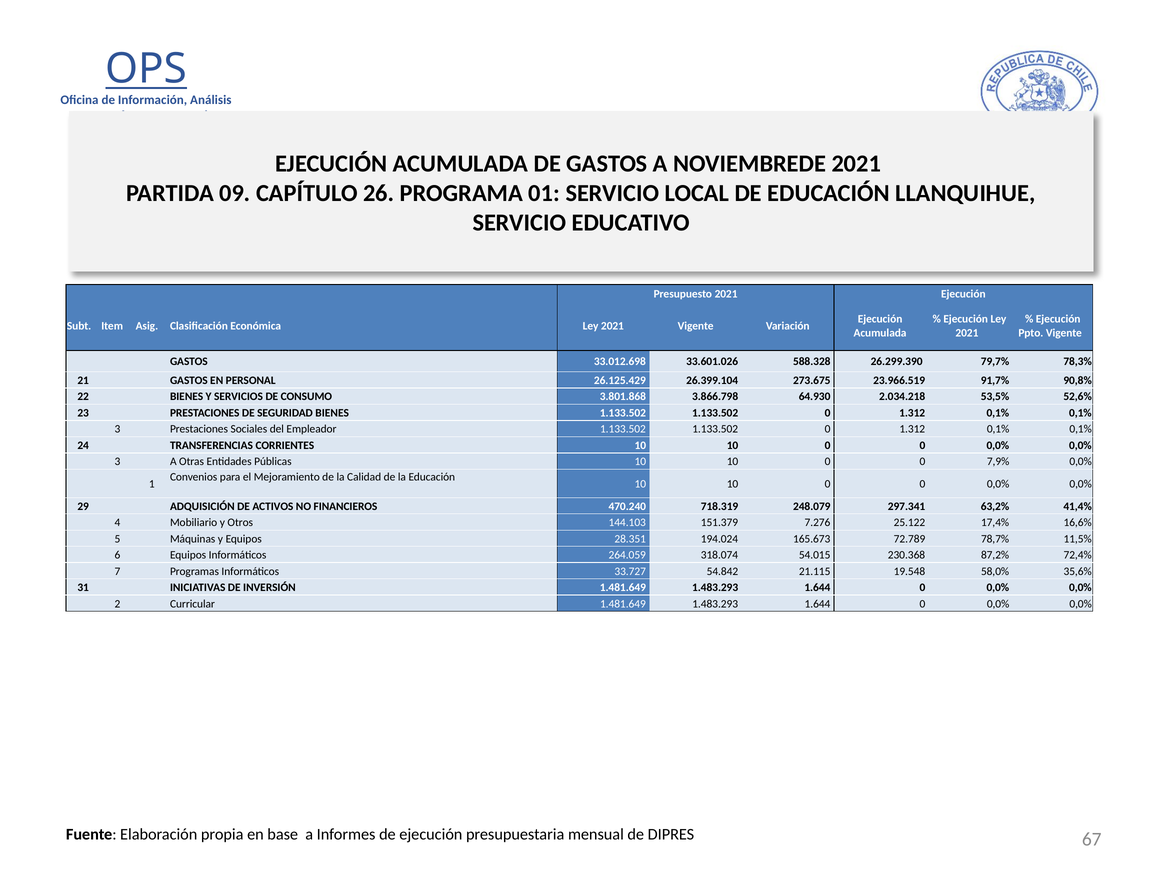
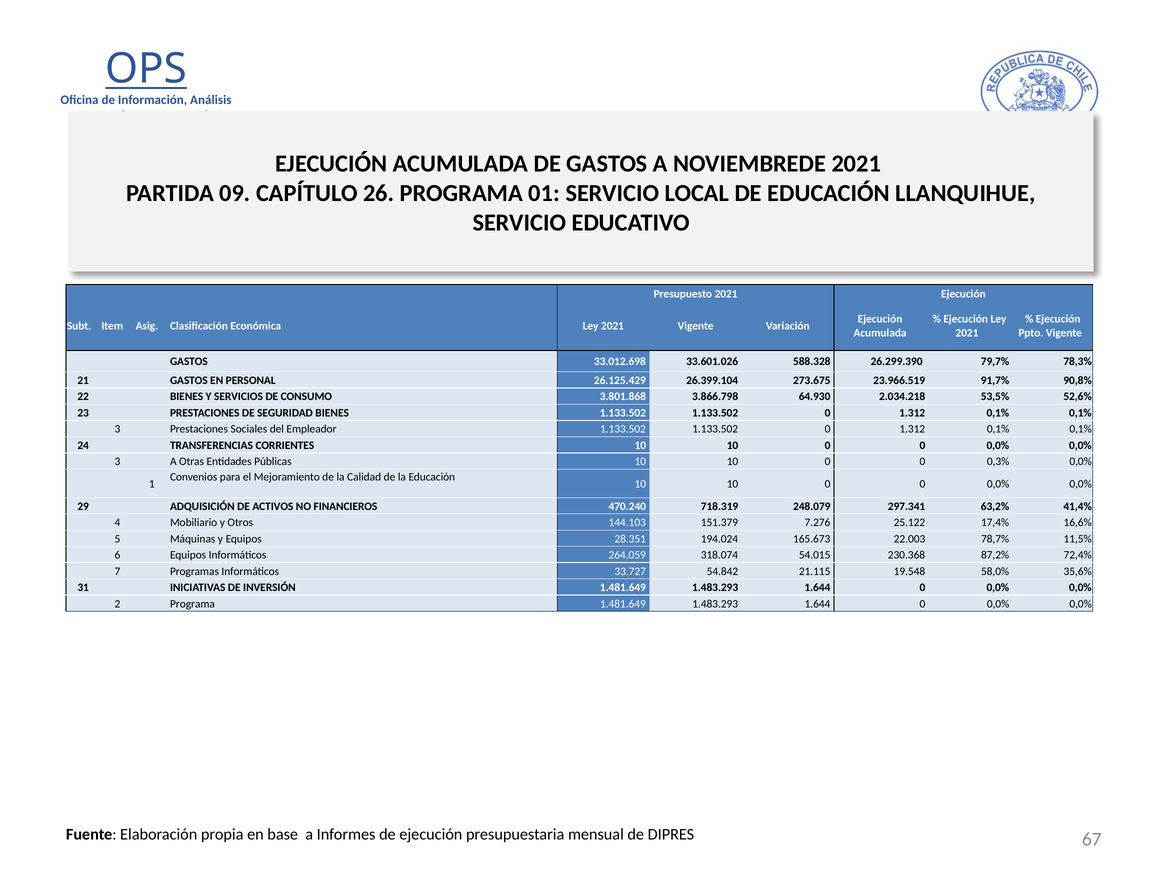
7,9%: 7,9% -> 0,3%
72.789: 72.789 -> 22.003
2 Curricular: Curricular -> Programa
